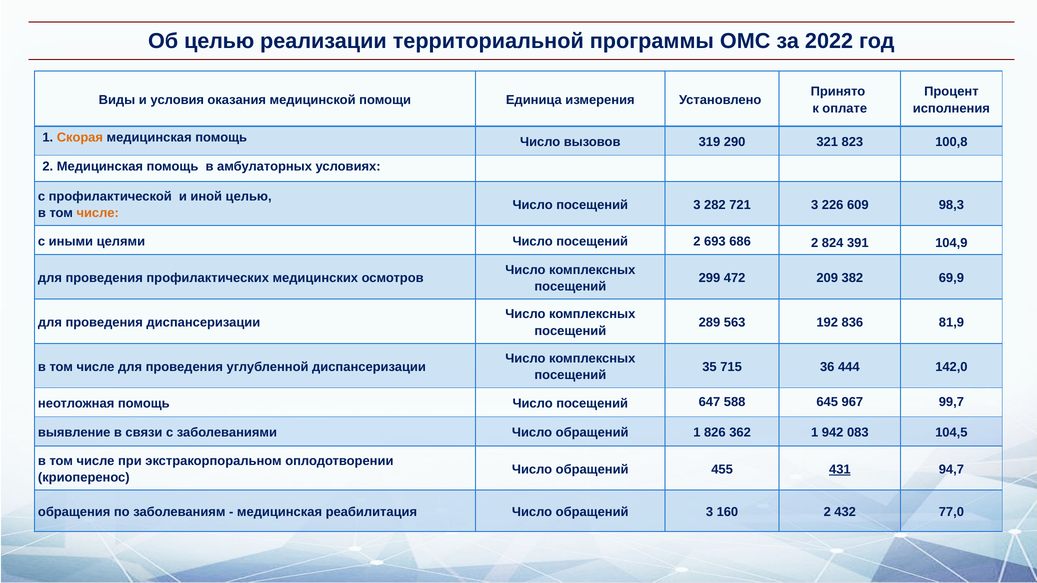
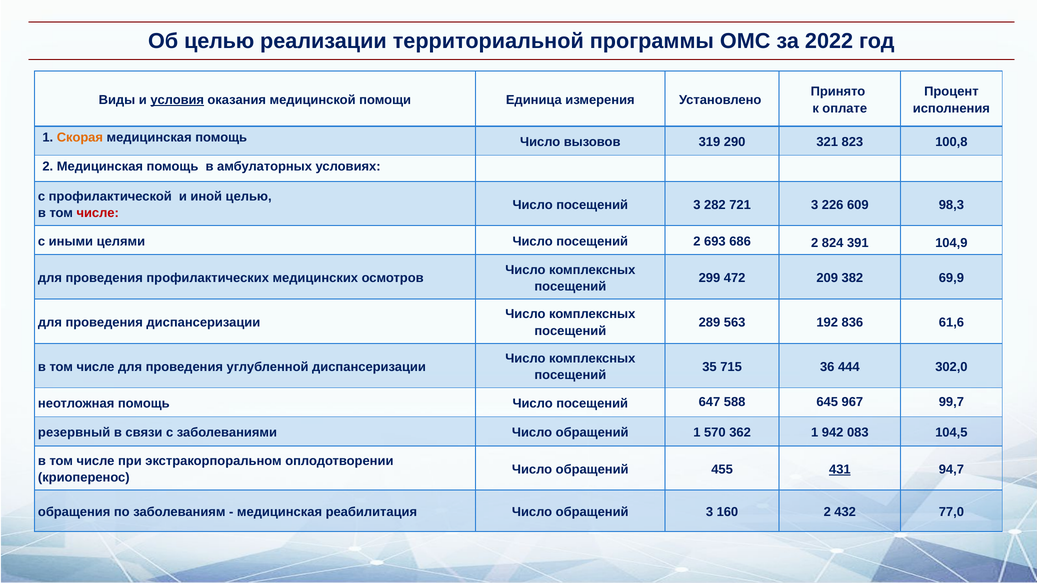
условия underline: none -> present
числе at (98, 213) colour: orange -> red
81,9: 81,9 -> 61,6
142,0: 142,0 -> 302,0
выявление: выявление -> резервный
826: 826 -> 570
